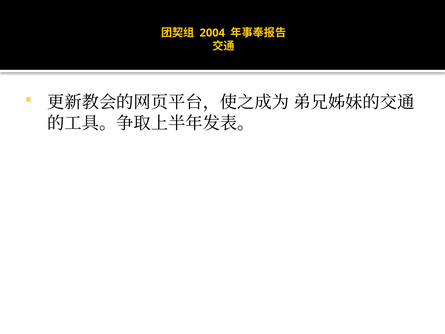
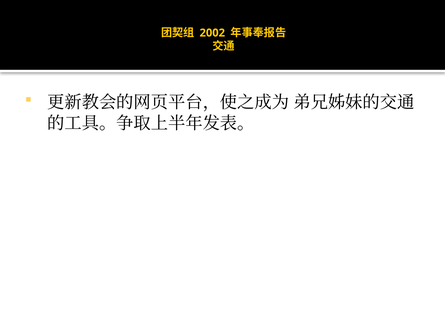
2004: 2004 -> 2002
